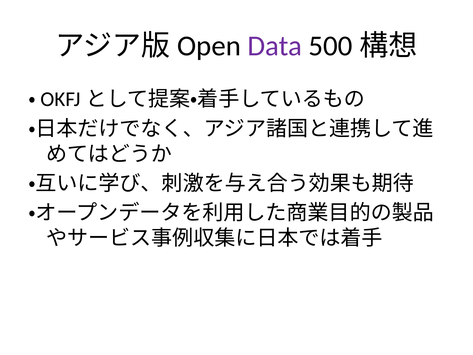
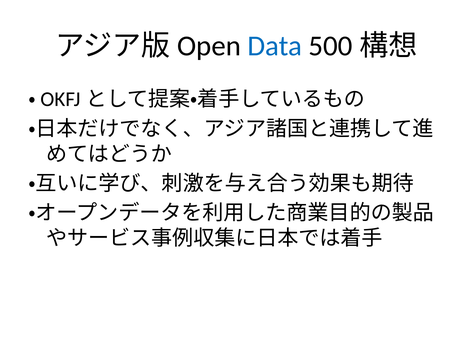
Data colour: purple -> blue
